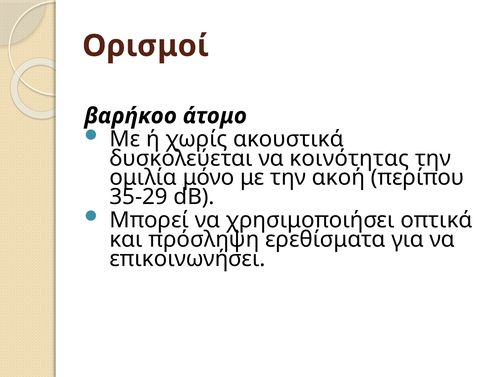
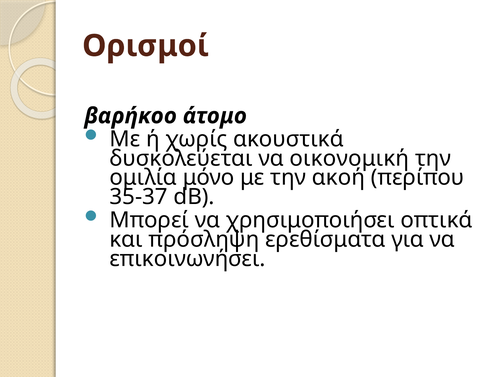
κοινότητας: κοινότητας -> οικονομική
35-29: 35-29 -> 35-37
